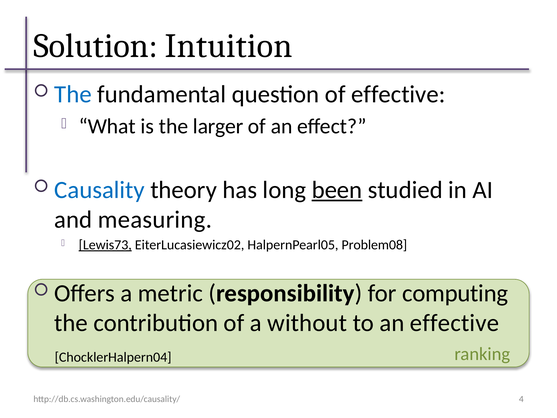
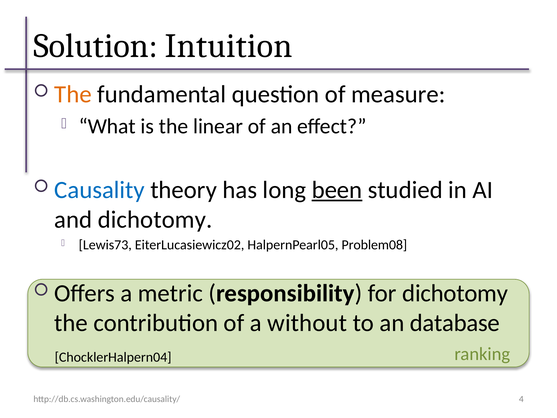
The at (73, 94) colour: blue -> orange
of effective: effective -> measure
larger: larger -> linear
and measuring: measuring -> dichotomy
Lewis73 underline: present -> none
for computing: computing -> dichotomy
an effective: effective -> database
